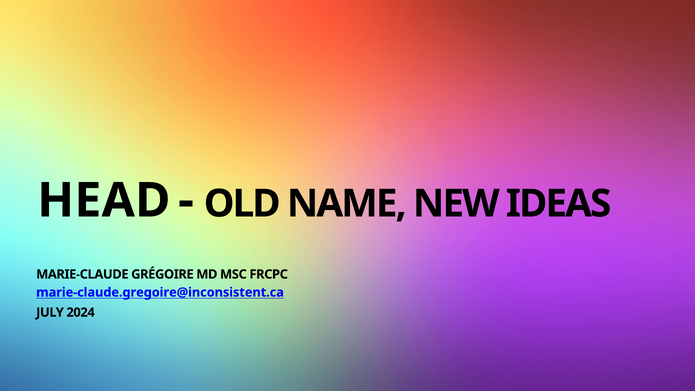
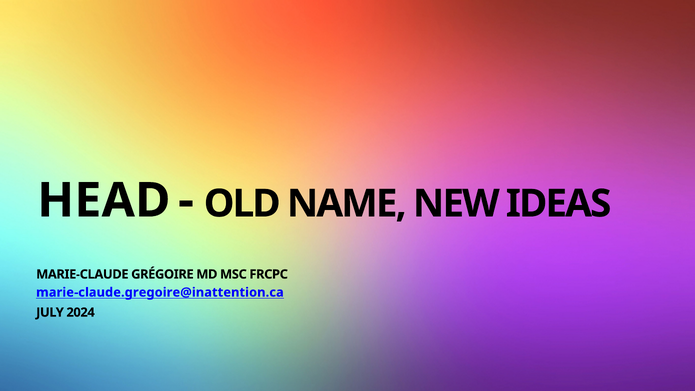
marie-claude.gregoire@inconsistent.ca: marie-claude.gregoire@inconsistent.ca -> marie-claude.gregoire@inattention.ca
